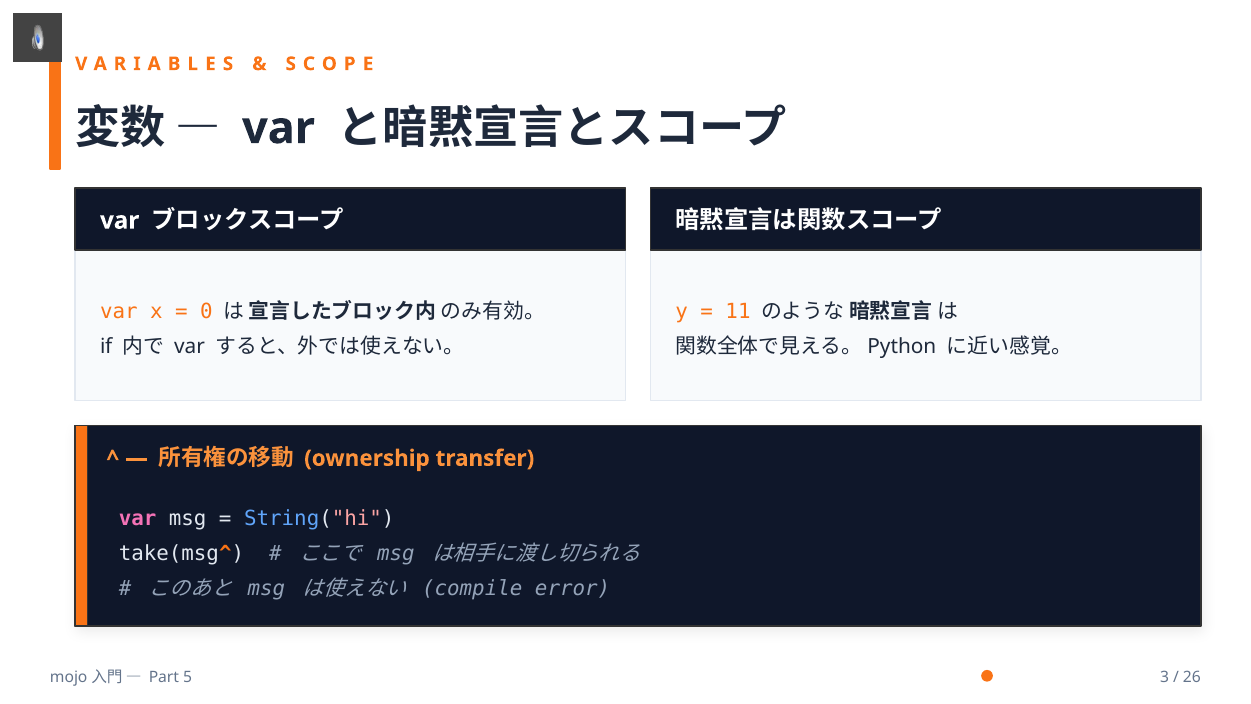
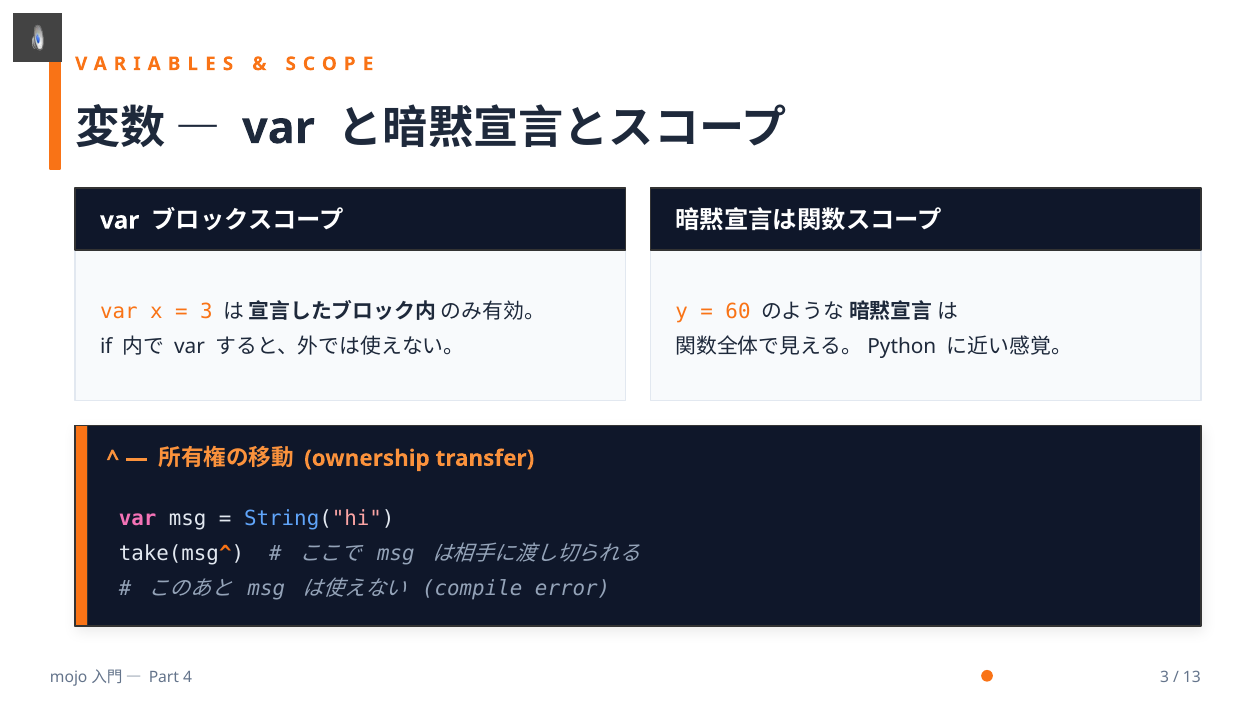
0 at (206, 311): 0 -> 3
11: 11 -> 60
5: 5 -> 4
26: 26 -> 13
